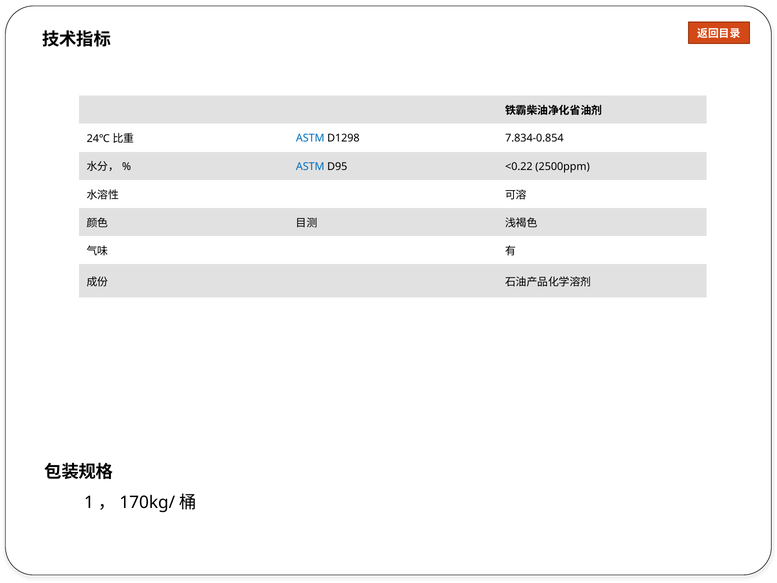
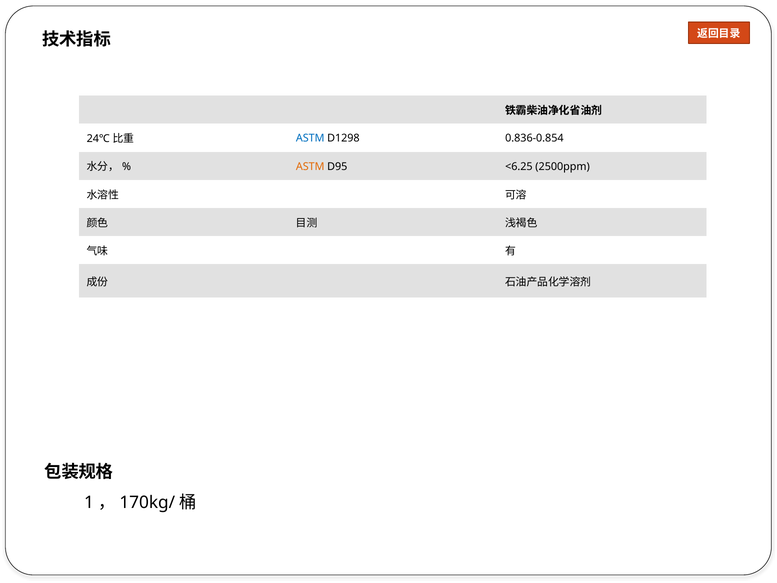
7.834-0.854: 7.834-0.854 -> 0.836-0.854
ASTM at (310, 166) colour: blue -> orange
<0.22: <0.22 -> <6.25
